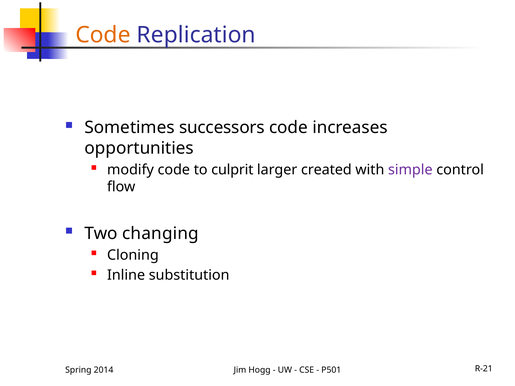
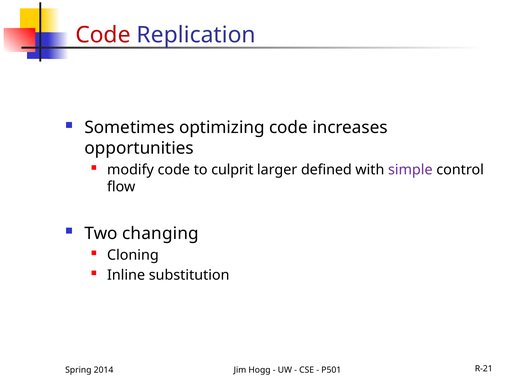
Code at (103, 35) colour: orange -> red
successors: successors -> optimizing
created: created -> defined
